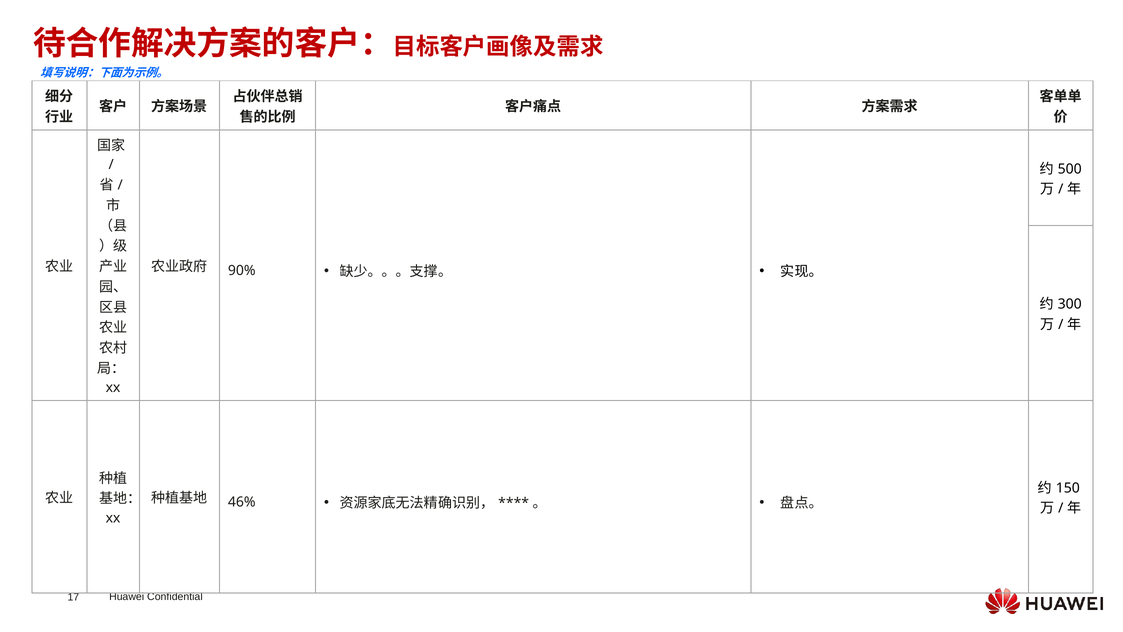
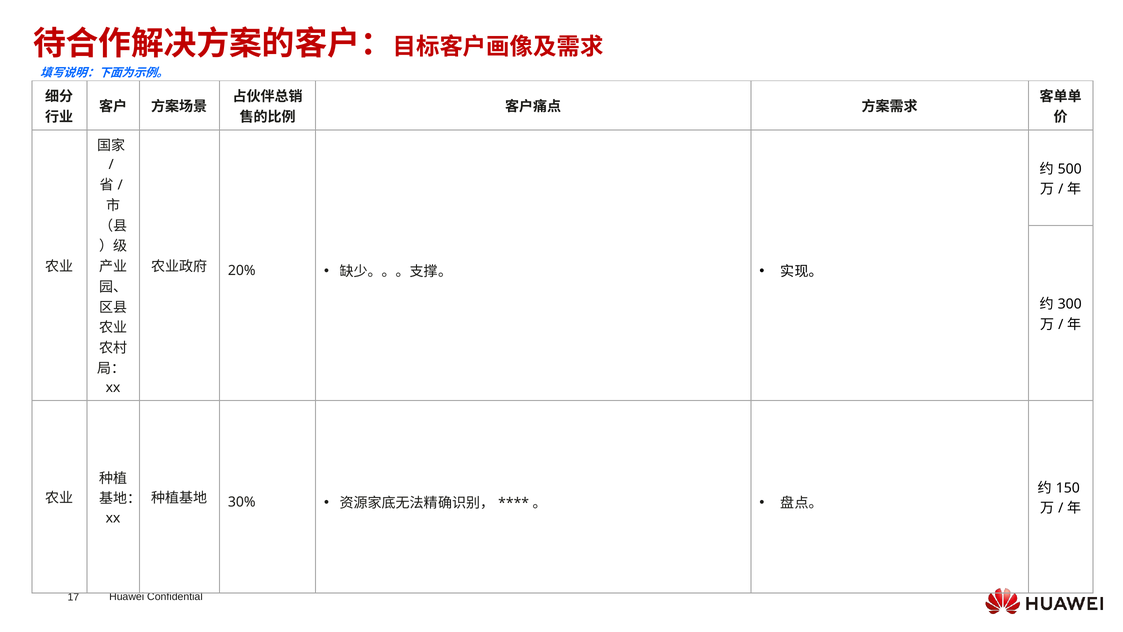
90%: 90% -> 20%
46%: 46% -> 30%
